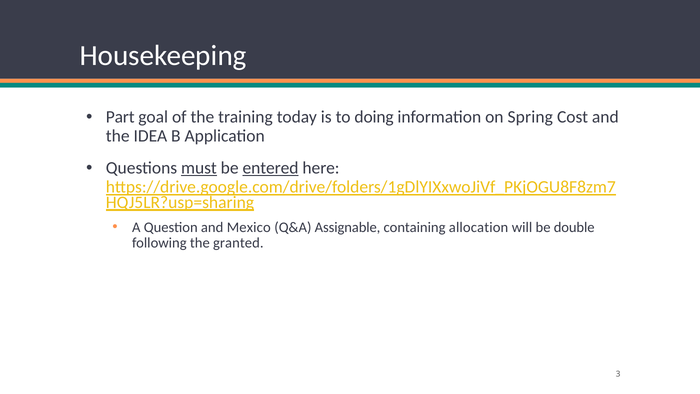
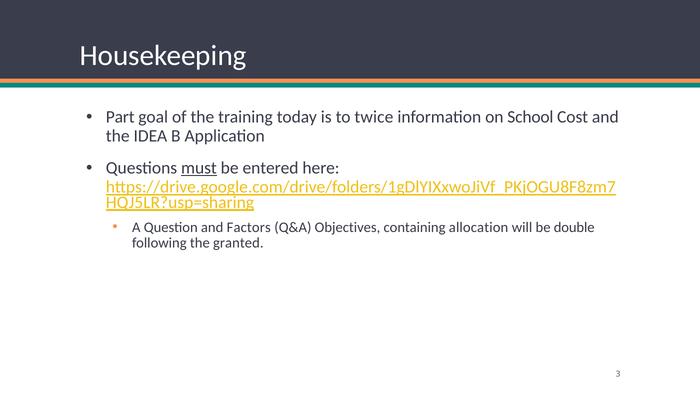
doing: doing -> twice
Spring: Spring -> School
entered underline: present -> none
Mexico: Mexico -> Factors
Assignable: Assignable -> Objectives
